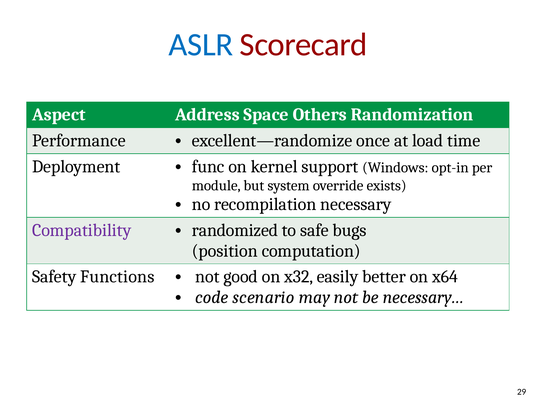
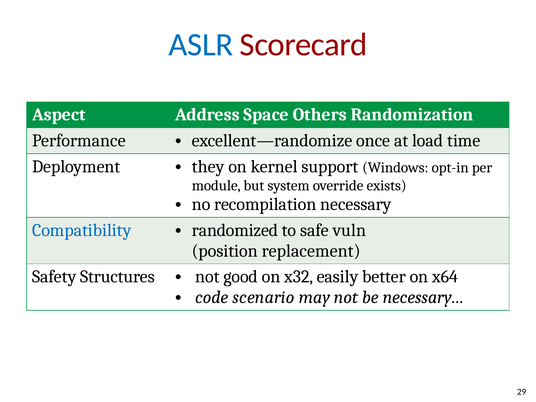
func: func -> they
Compatibility colour: purple -> blue
bugs: bugs -> vuln
computation: computation -> replacement
Functions: Functions -> Structures
